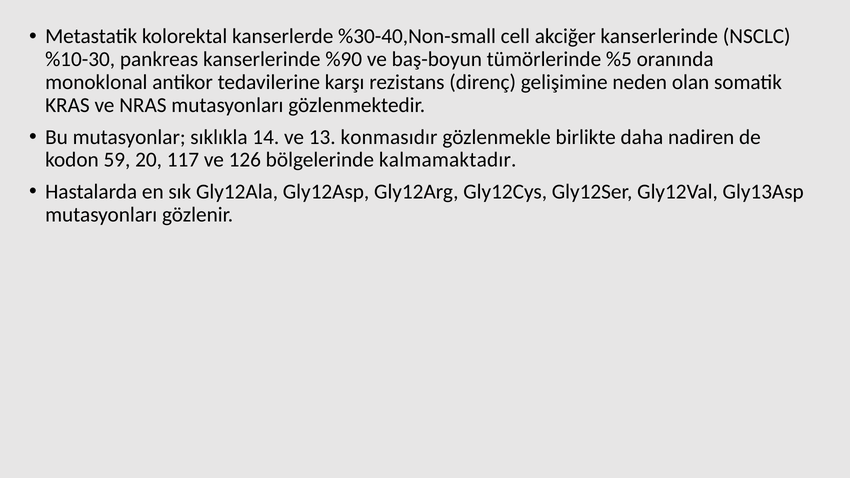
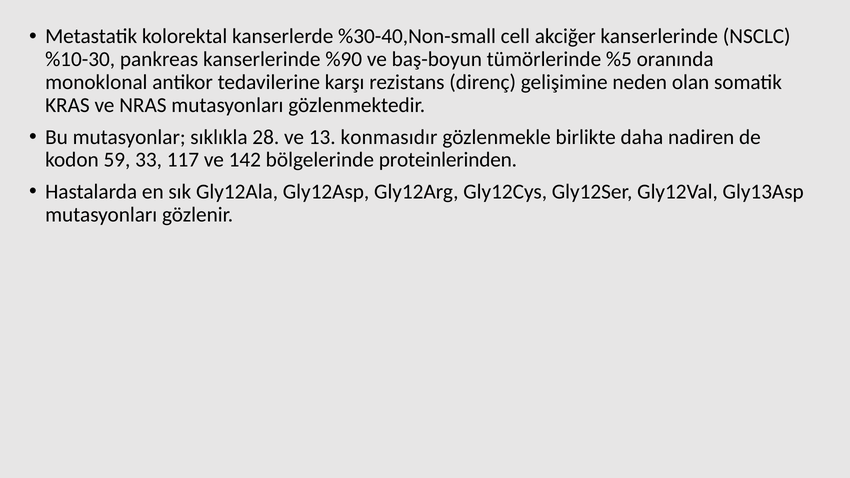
14: 14 -> 28
20: 20 -> 33
126: 126 -> 142
kalmamaktadır: kalmamaktadır -> proteinlerinden
